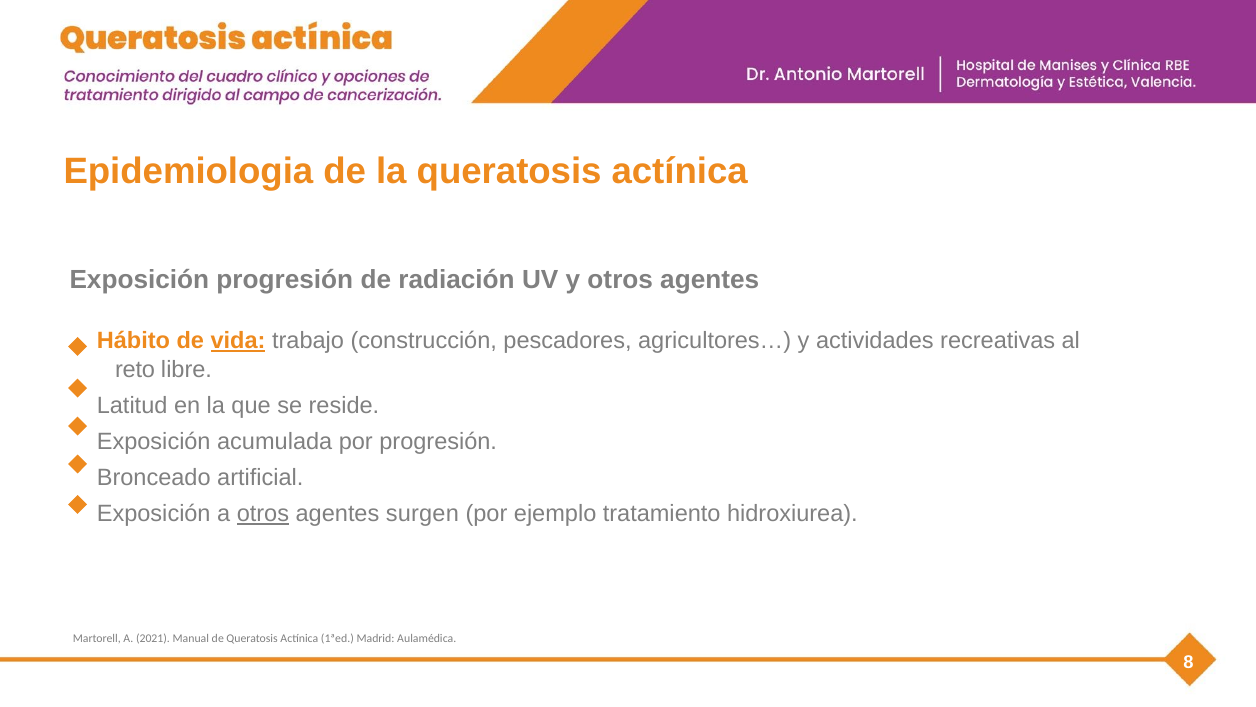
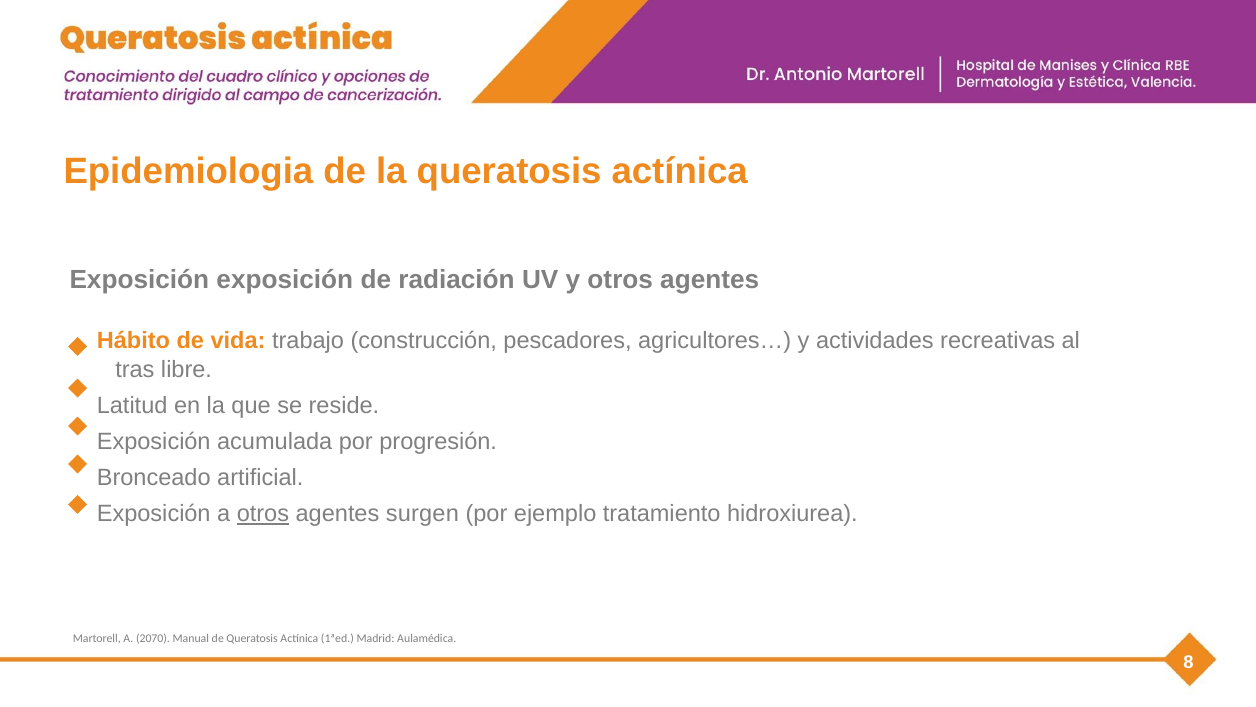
Exposición progresión: progresión -> exposición
vida underline: present -> none
reto: reto -> tras
2021: 2021 -> 2070
